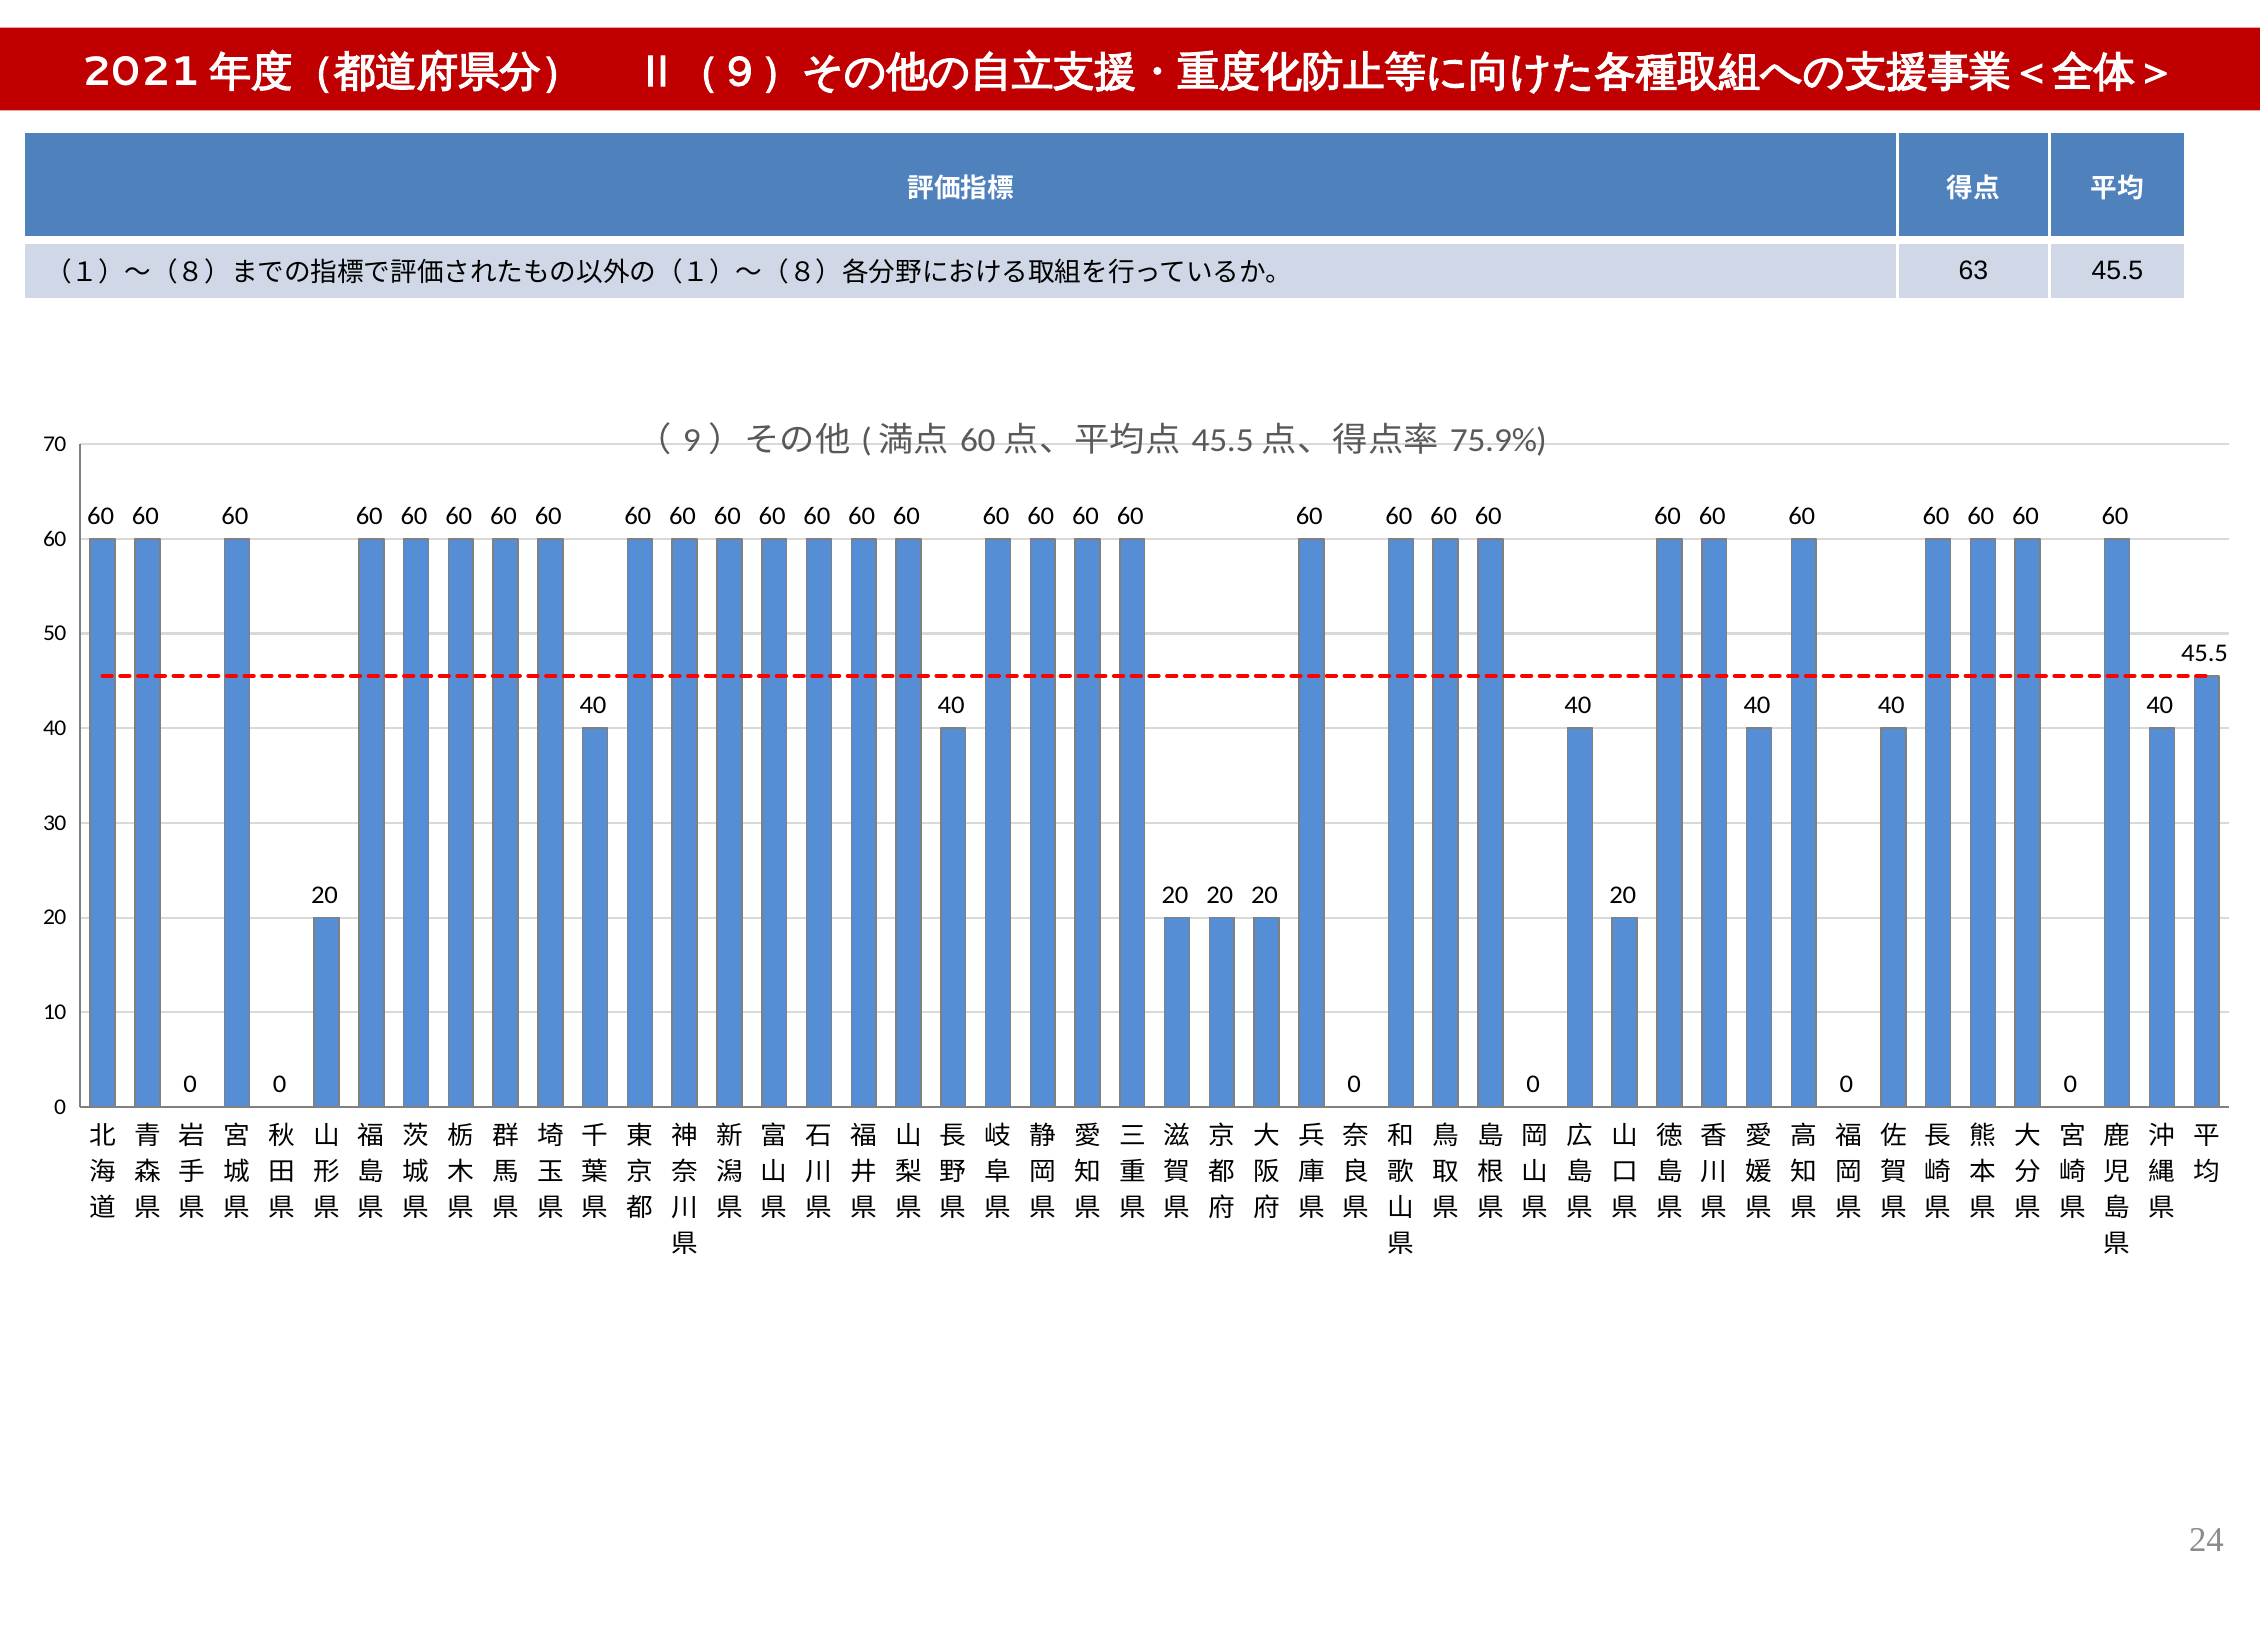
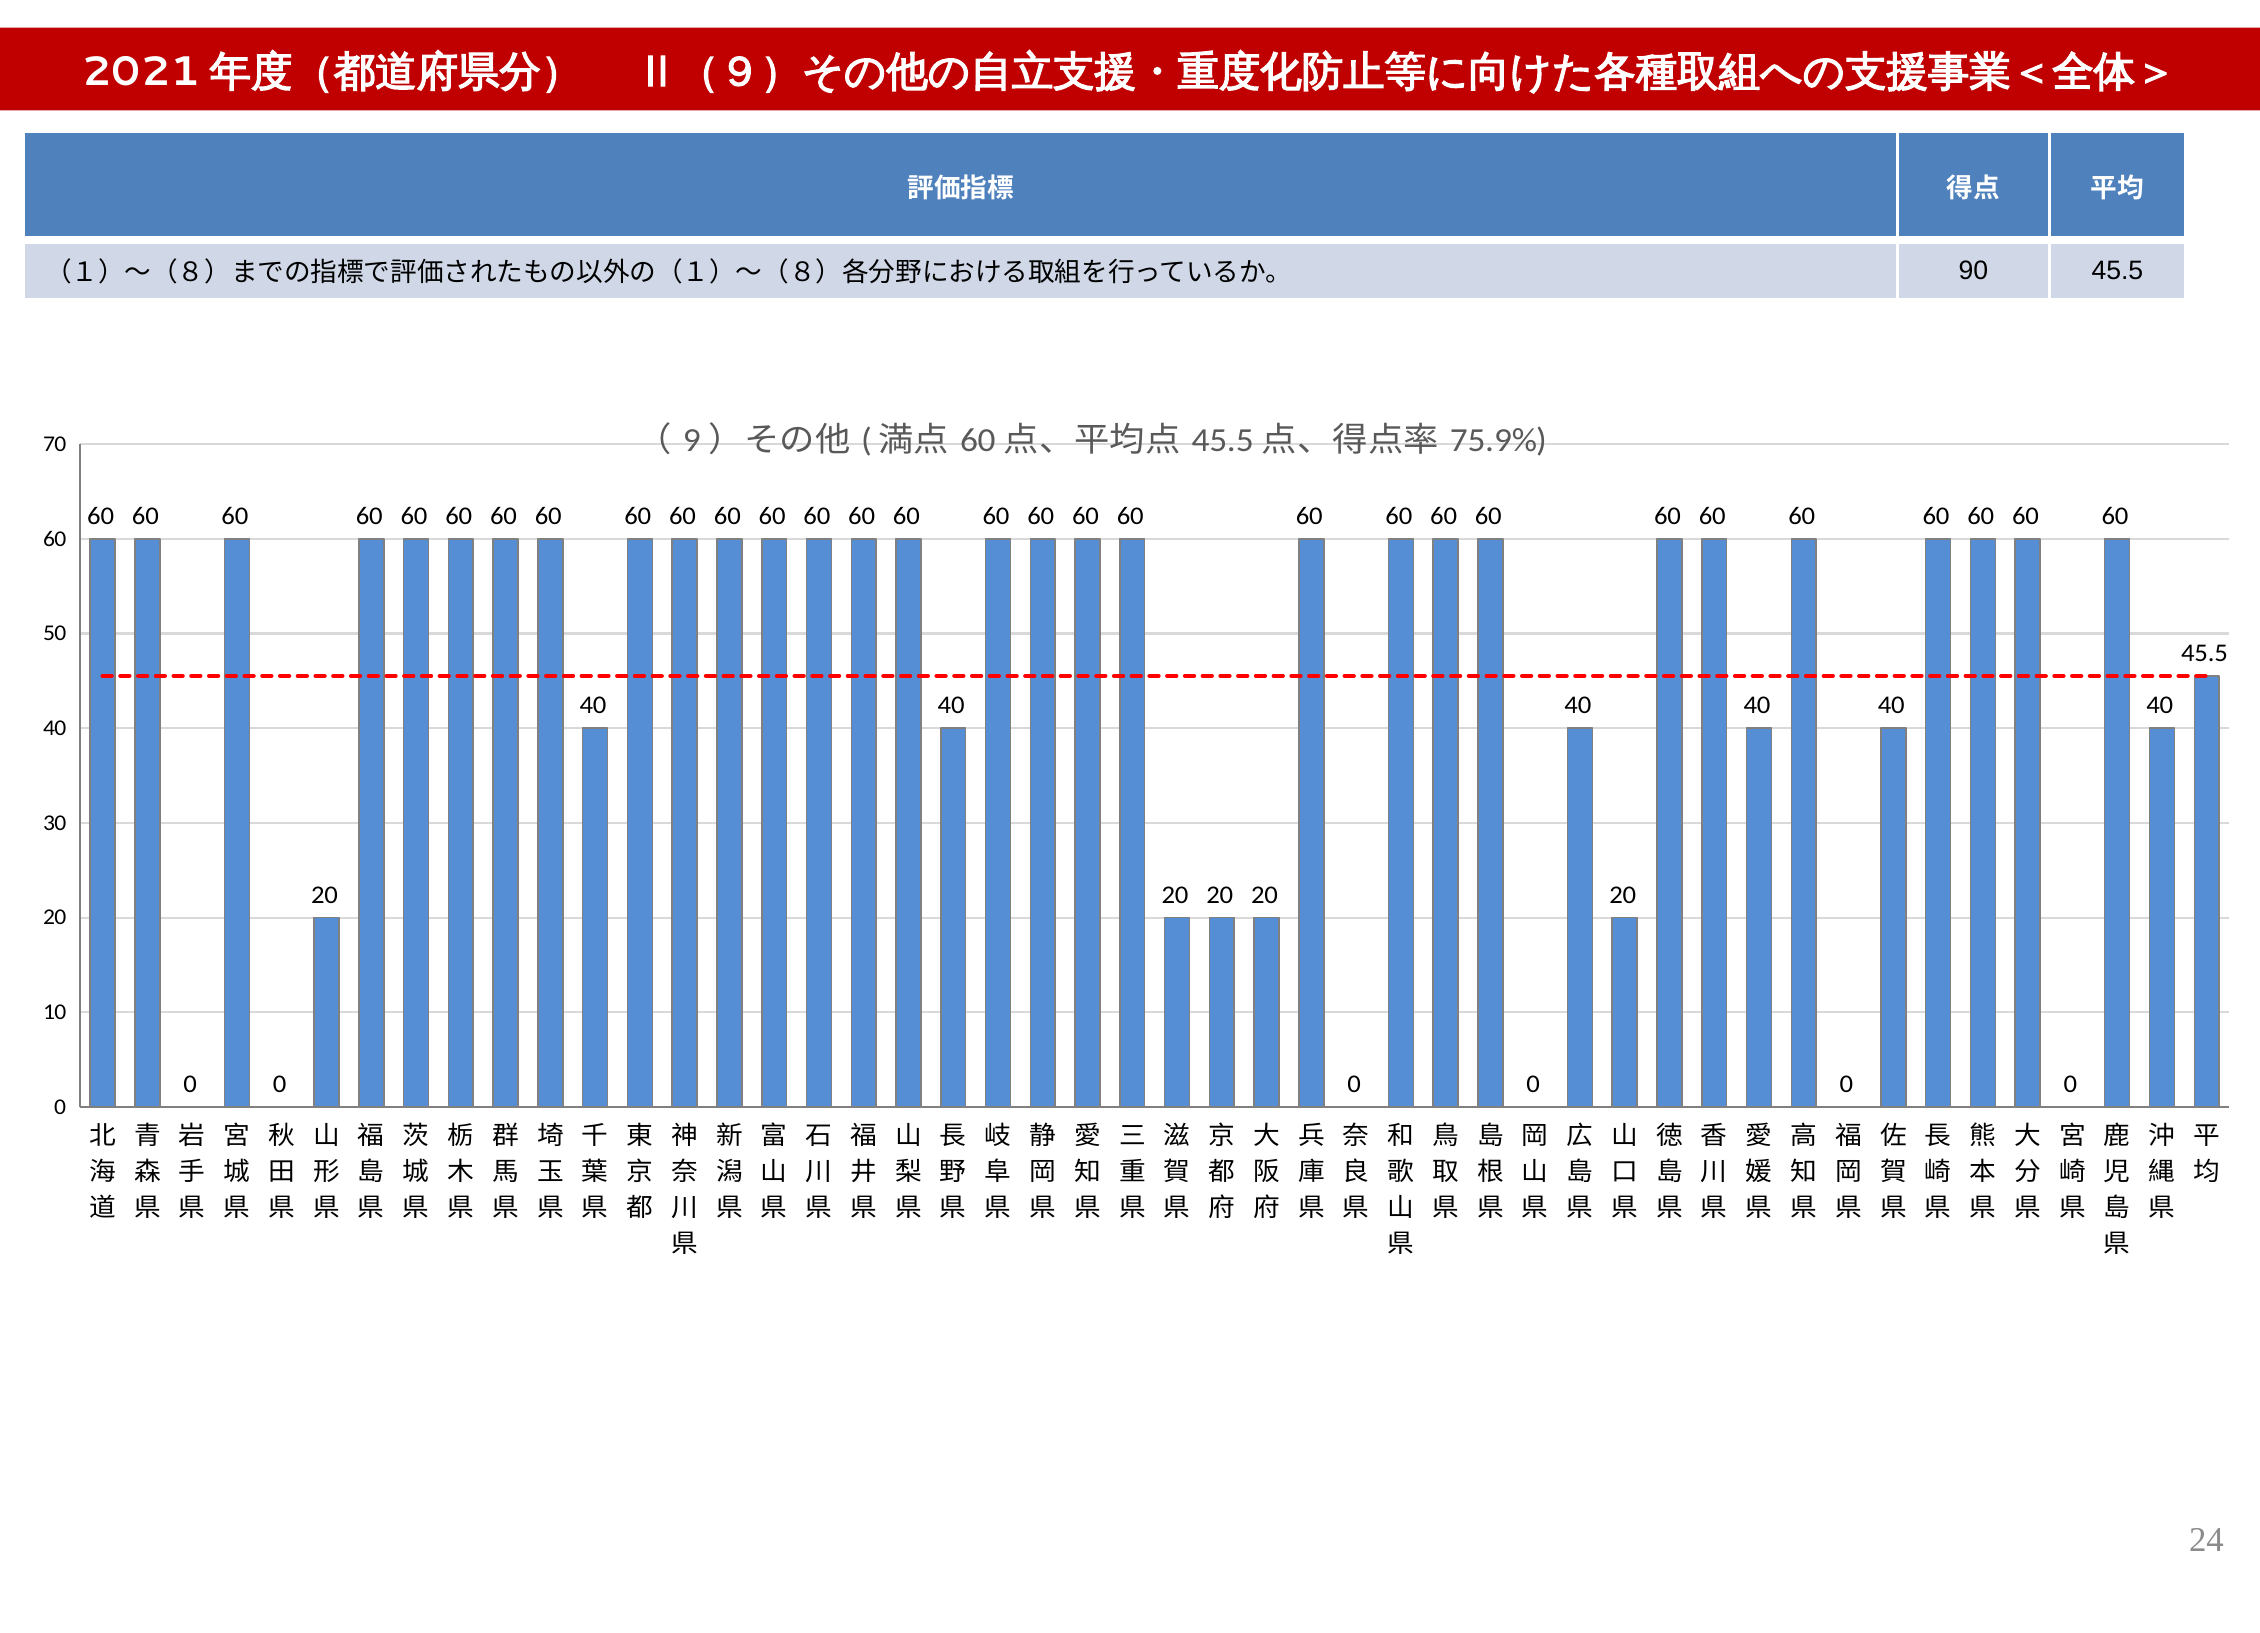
63: 63 -> 90
